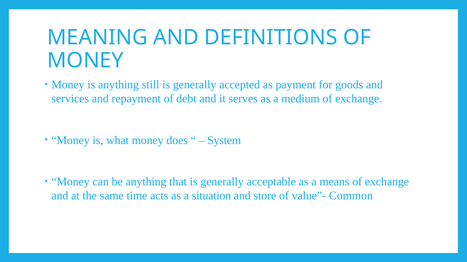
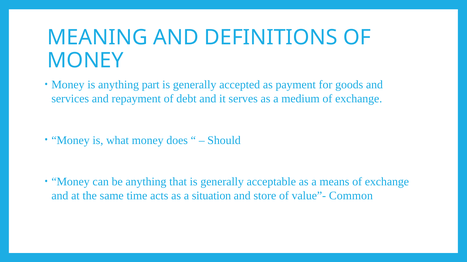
still: still -> part
System: System -> Should
